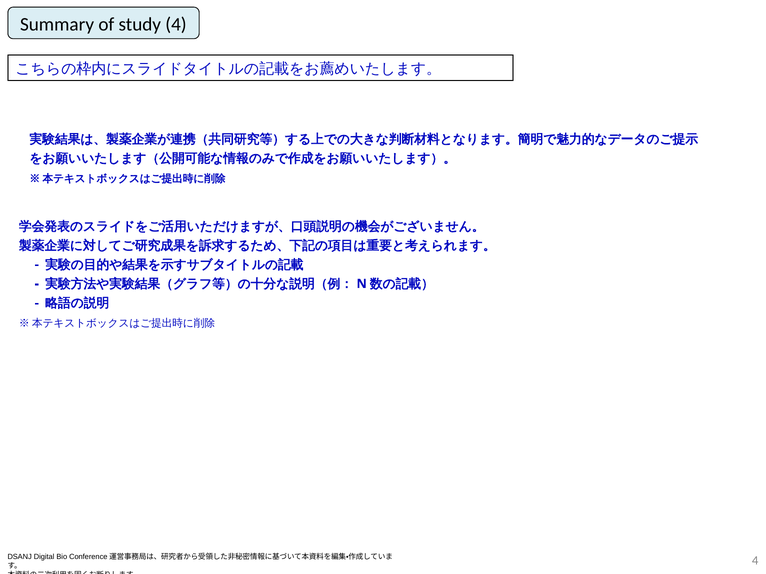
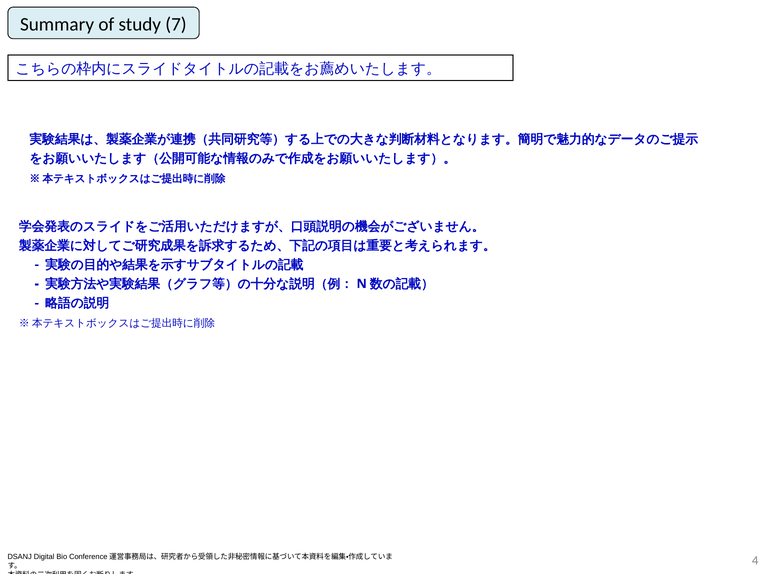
study 4: 4 -> 7
